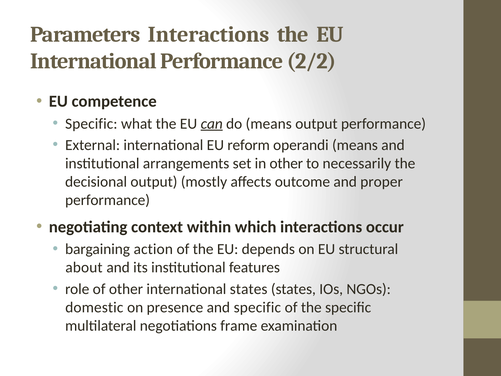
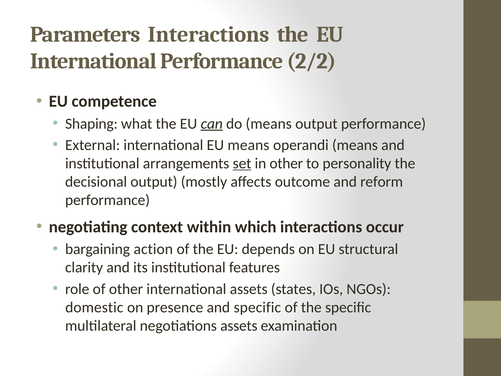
Specific at (91, 124): Specific -> Shaping
EU reform: reform -> means
set underline: none -> present
necessarily: necessarily -> personality
proper: proper -> reform
about: about -> clarity
international states: states -> assets
negotiations frame: frame -> assets
